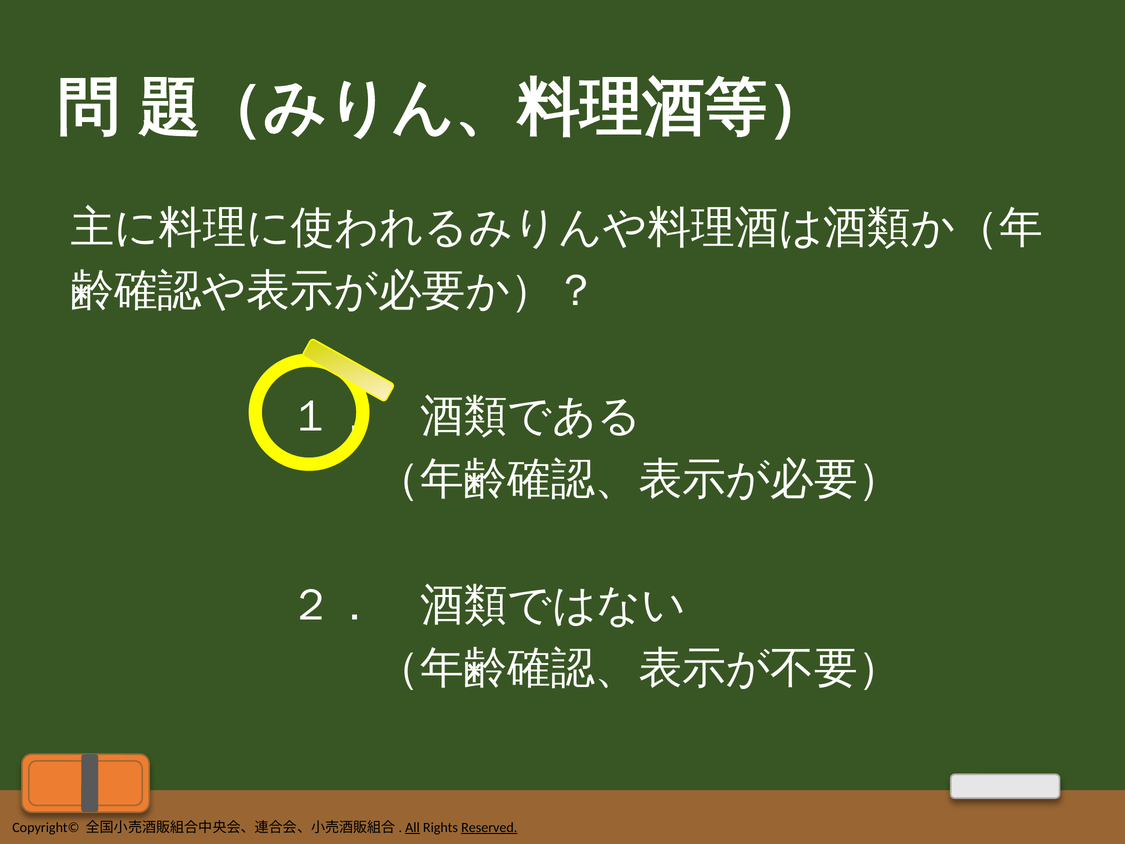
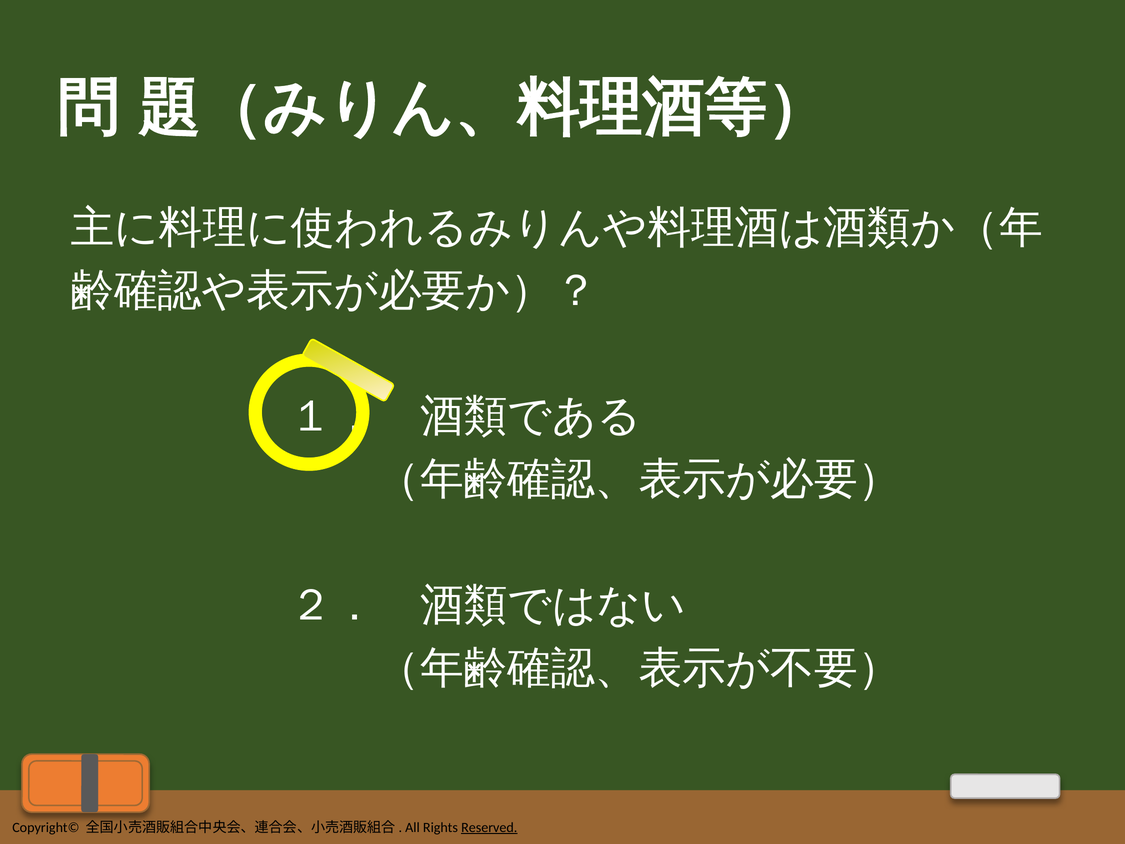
All underline: present -> none
